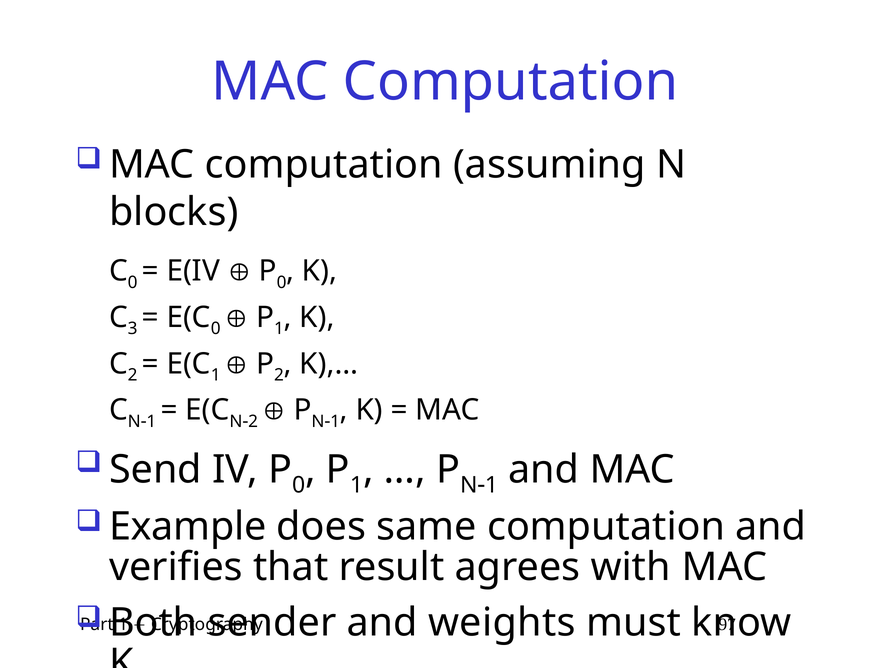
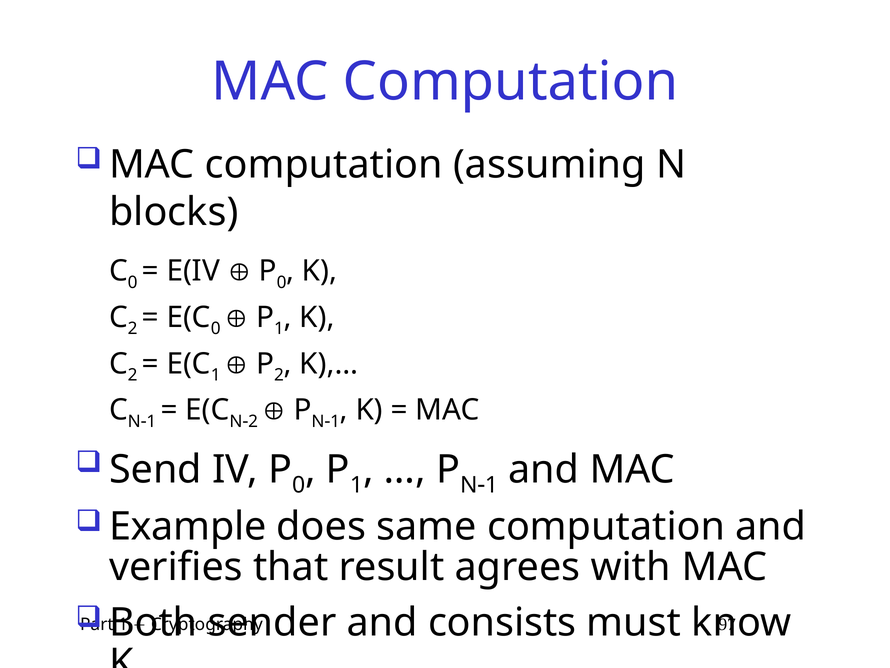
3 at (133, 329): 3 -> 2
weights: weights -> consists
